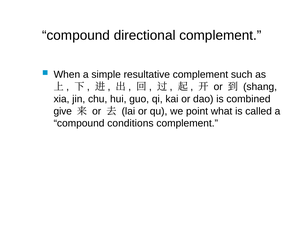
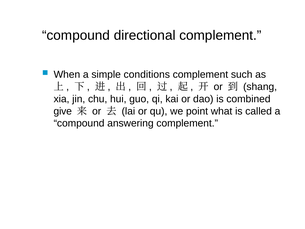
resultative: resultative -> conditions
conditions: conditions -> answering
